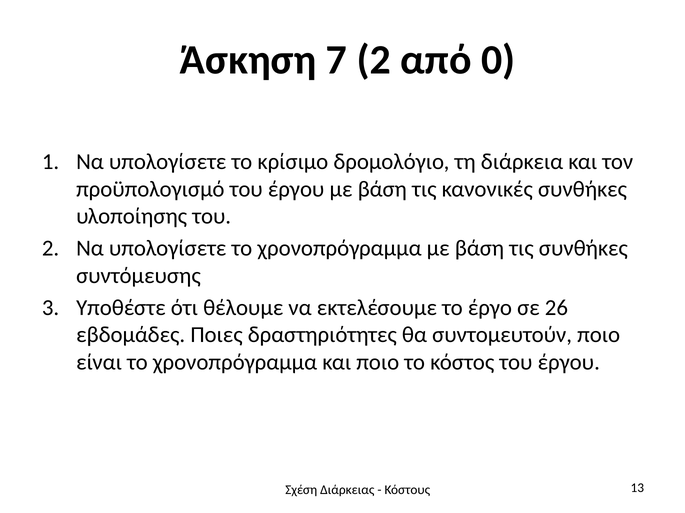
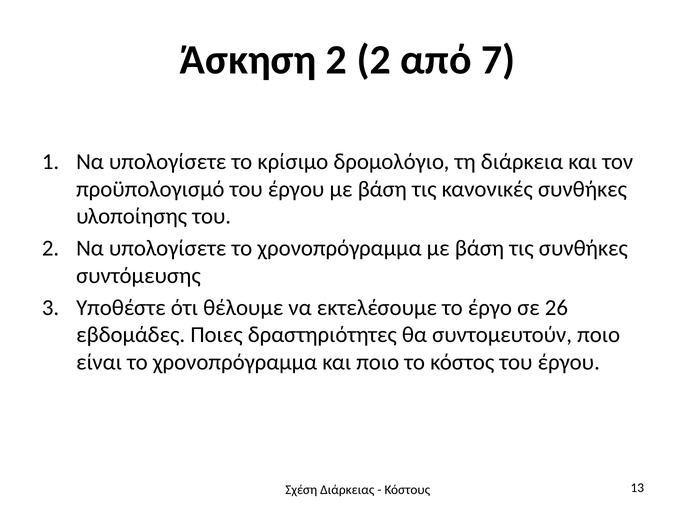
Άσκηση 7: 7 -> 2
0: 0 -> 7
